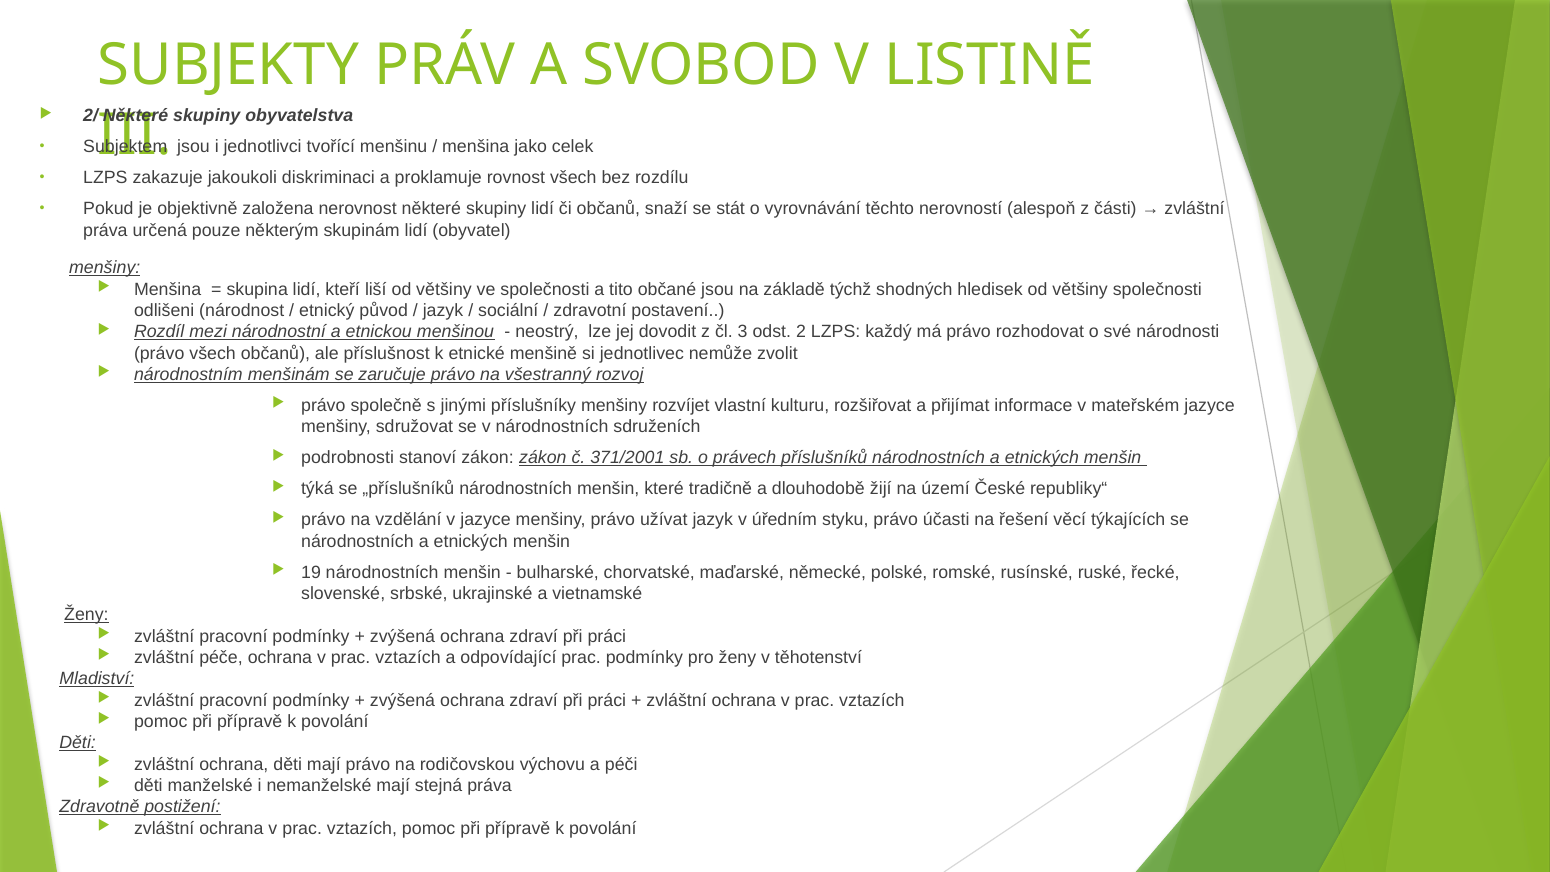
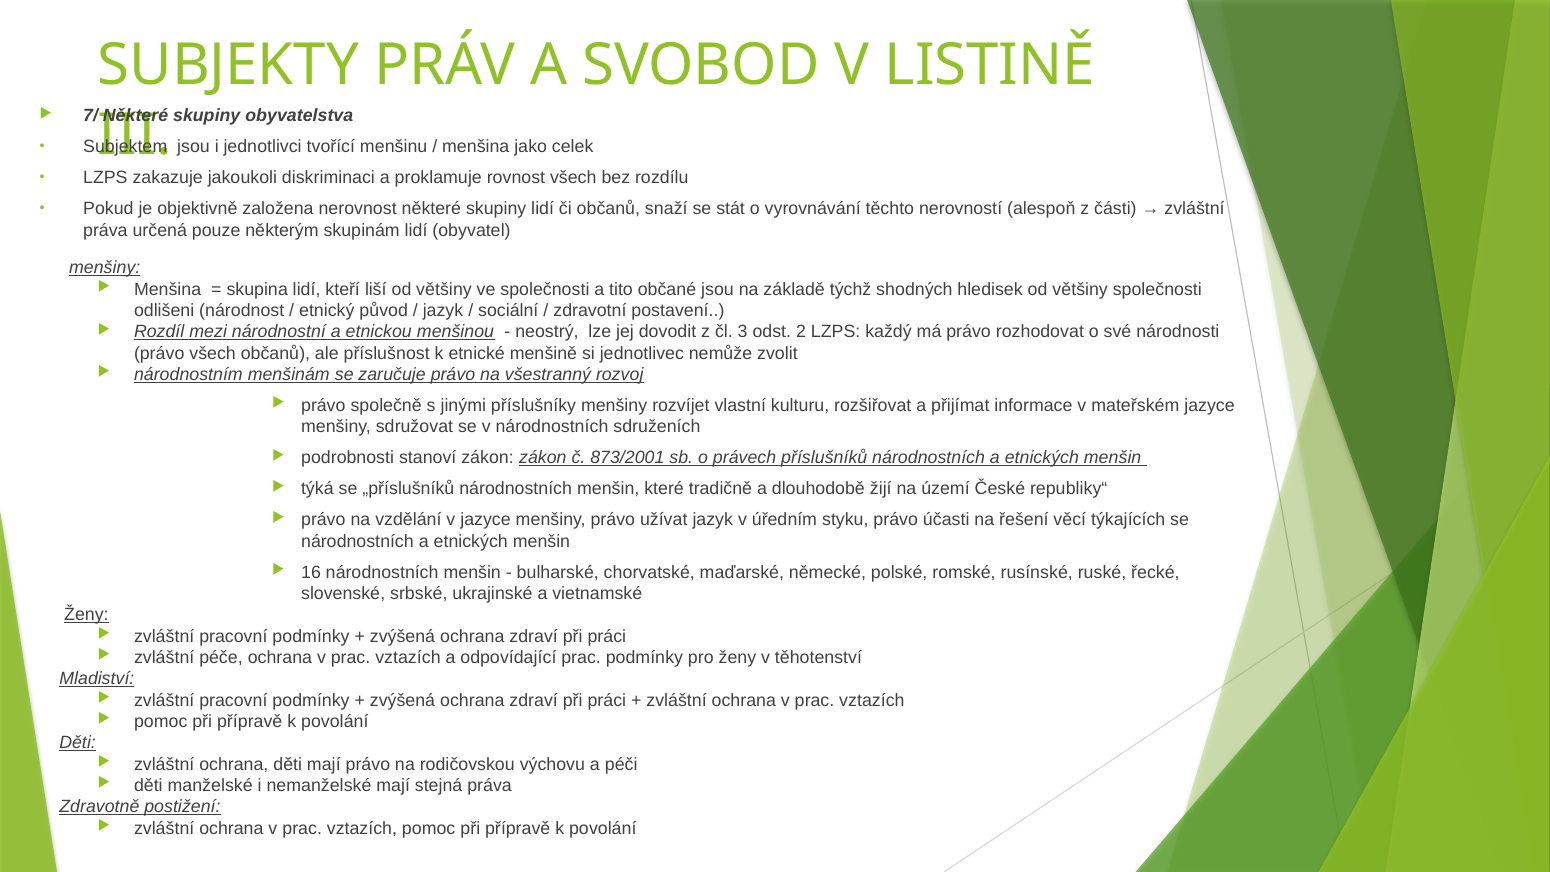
2/: 2/ -> 7/
371/2001: 371/2001 -> 873/2001
19: 19 -> 16
